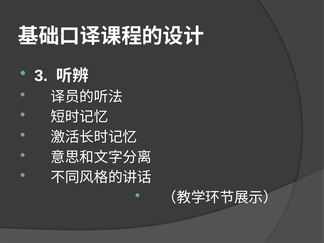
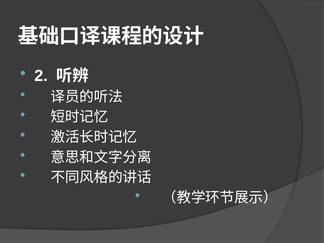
3: 3 -> 2
